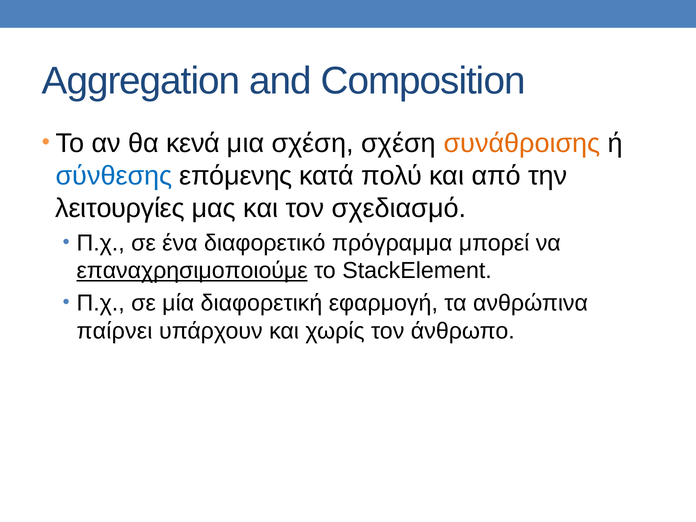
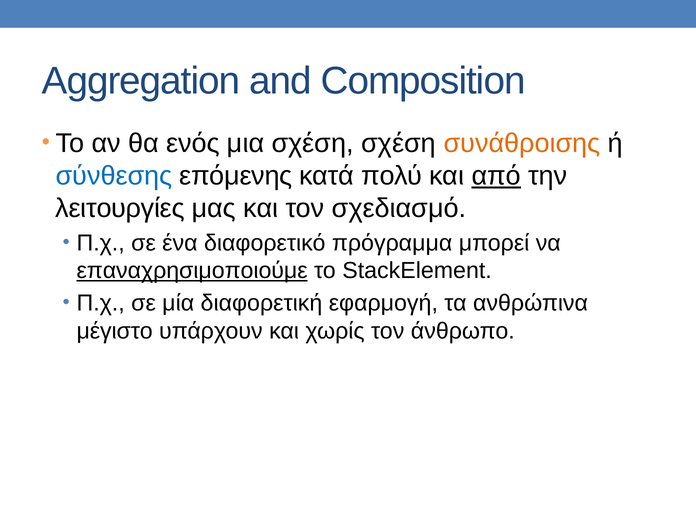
κενά: κενά -> ενός
από underline: none -> present
παίρνει: παίρνει -> μέγιστο
